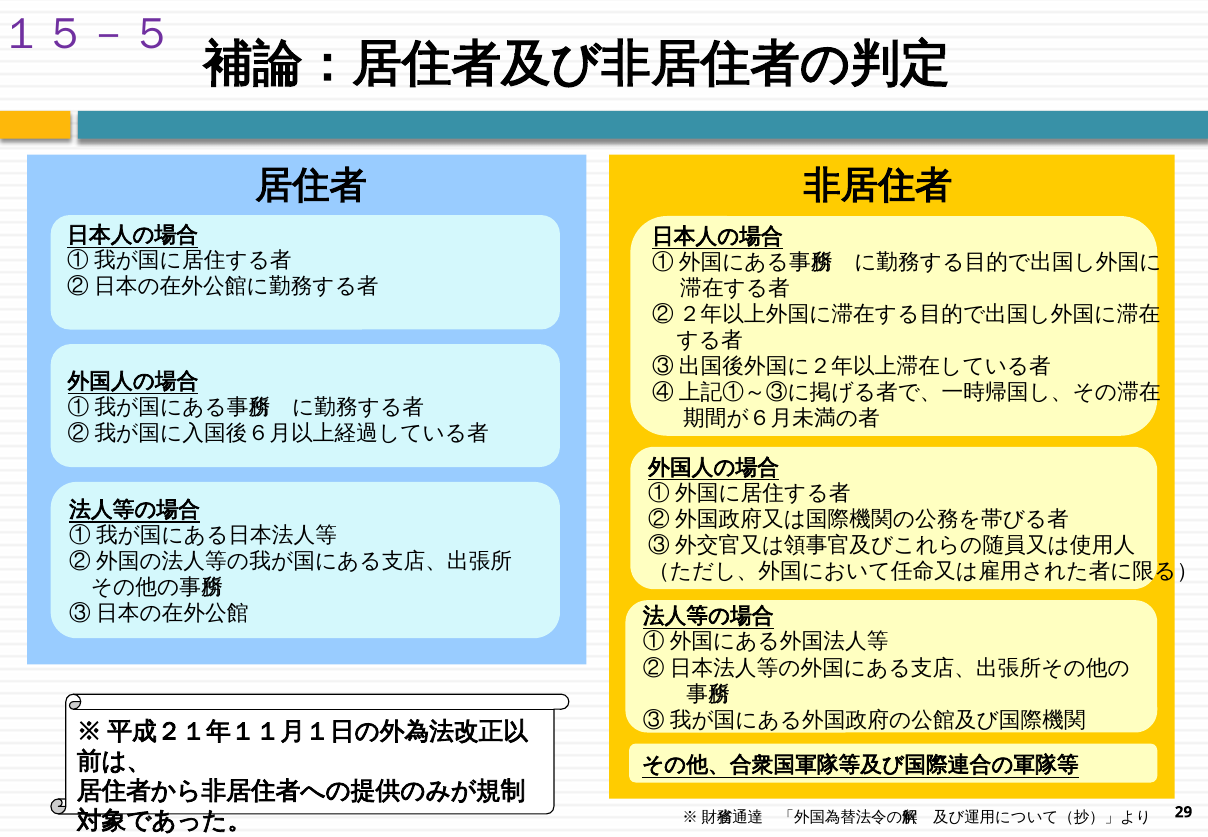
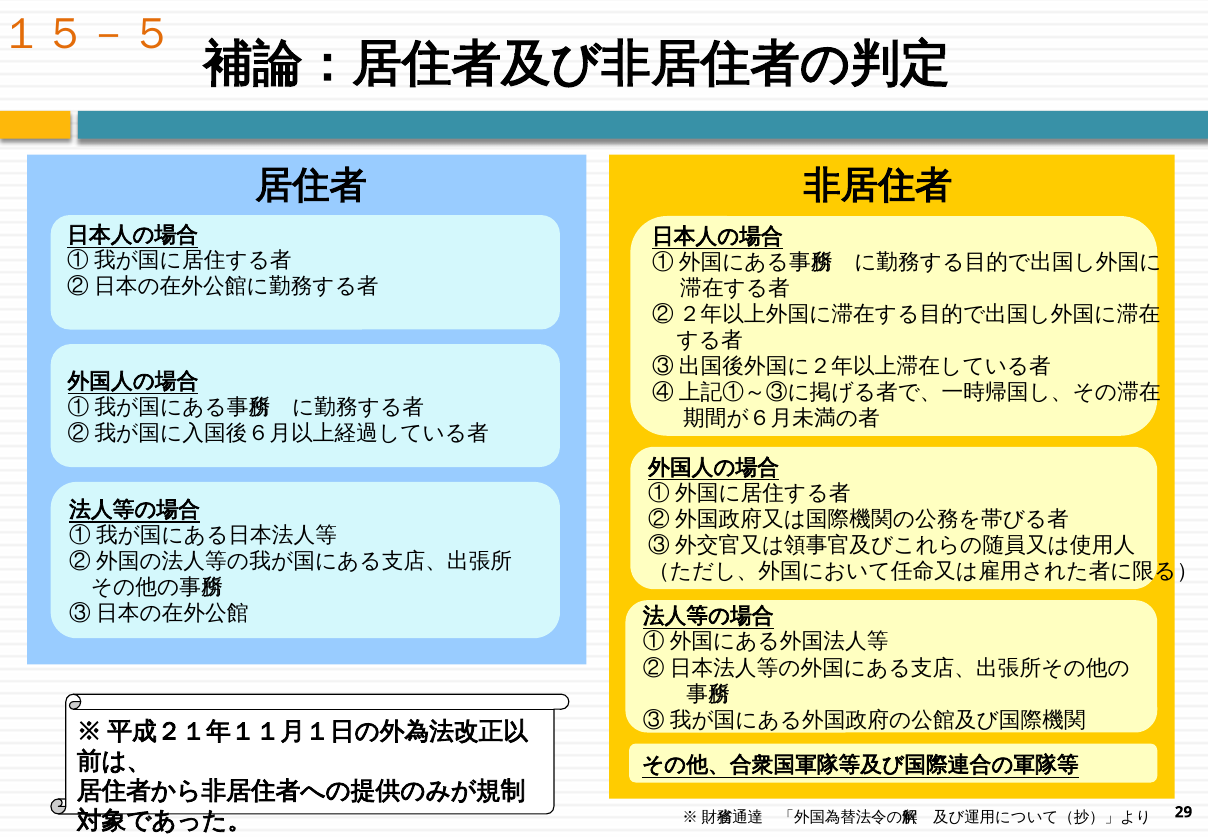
１５－５ colour: purple -> orange
